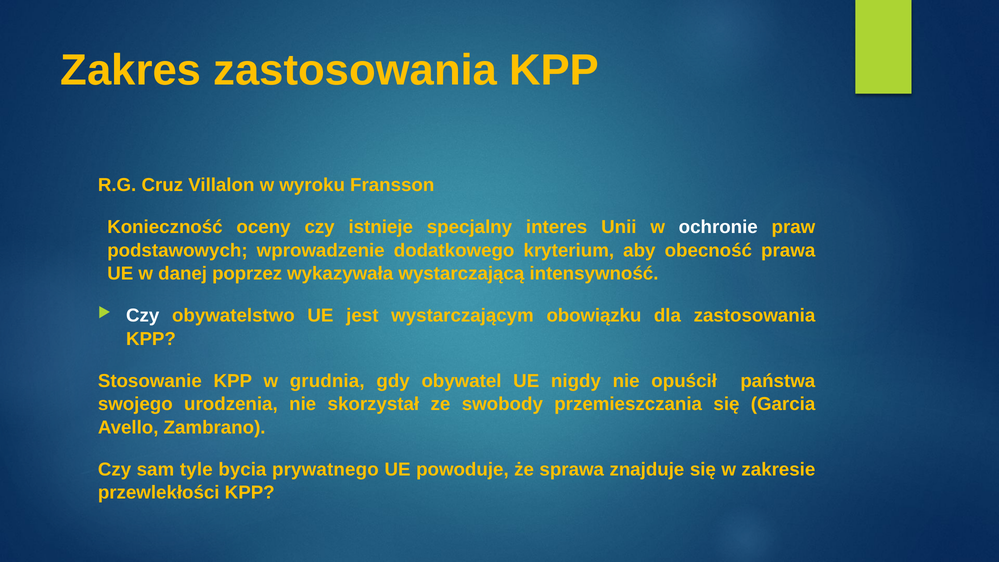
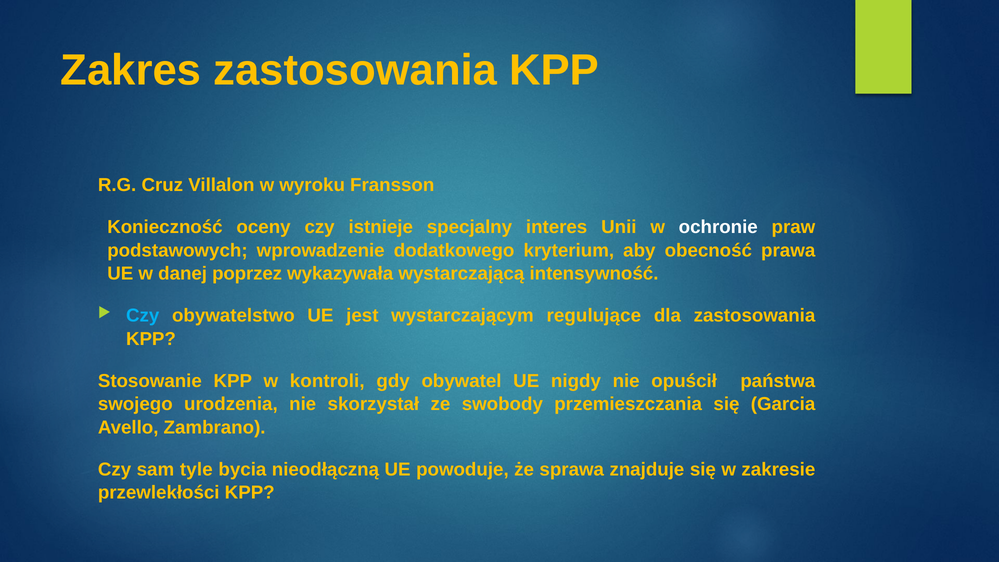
Czy at (143, 316) colour: white -> light blue
obowiązku: obowiązku -> regulujące
grudnia: grudnia -> kontroli
prywatnego: prywatnego -> nieodłączną
